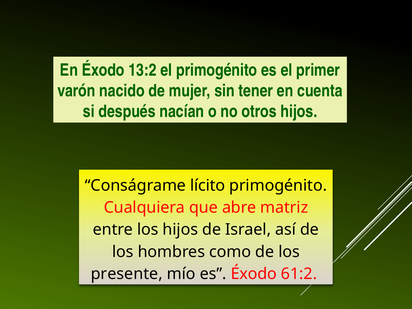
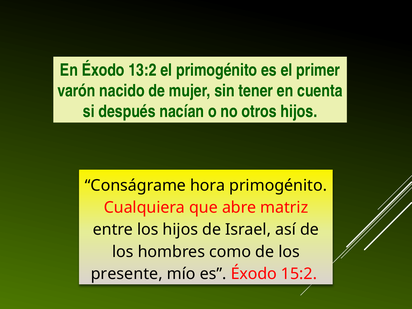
lícito: lícito -> hora
61:2: 61:2 -> 15:2
